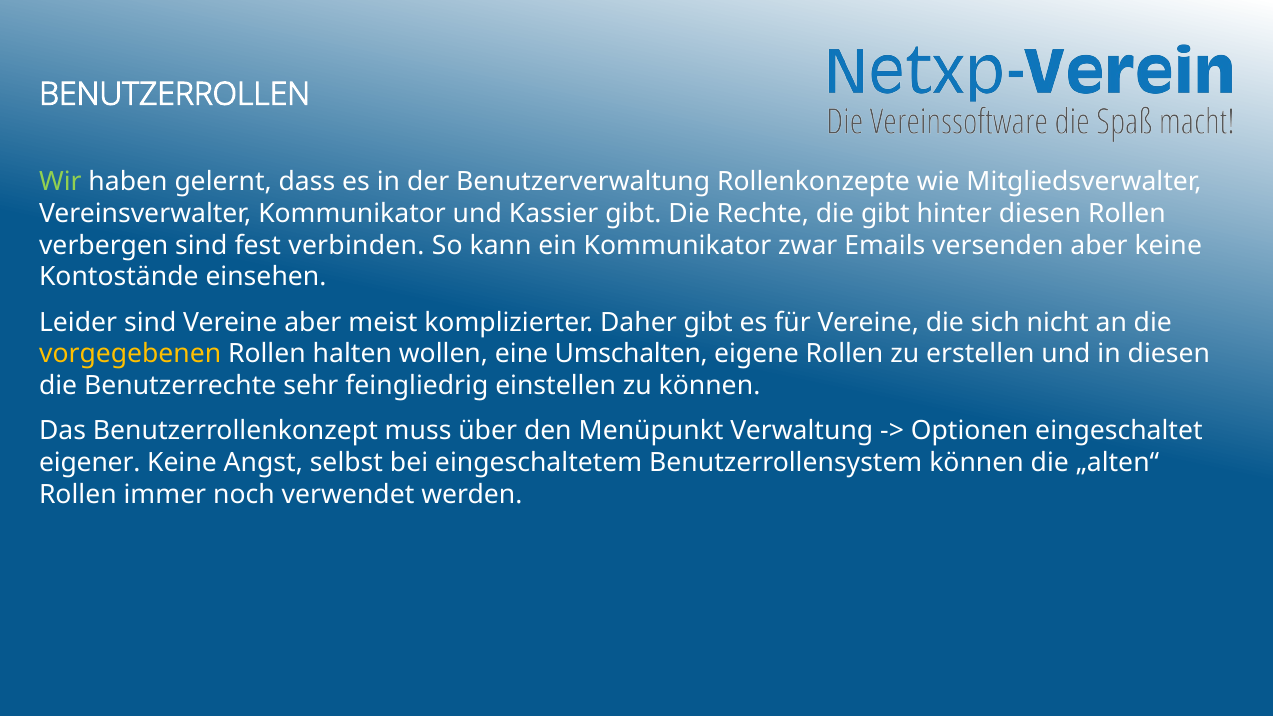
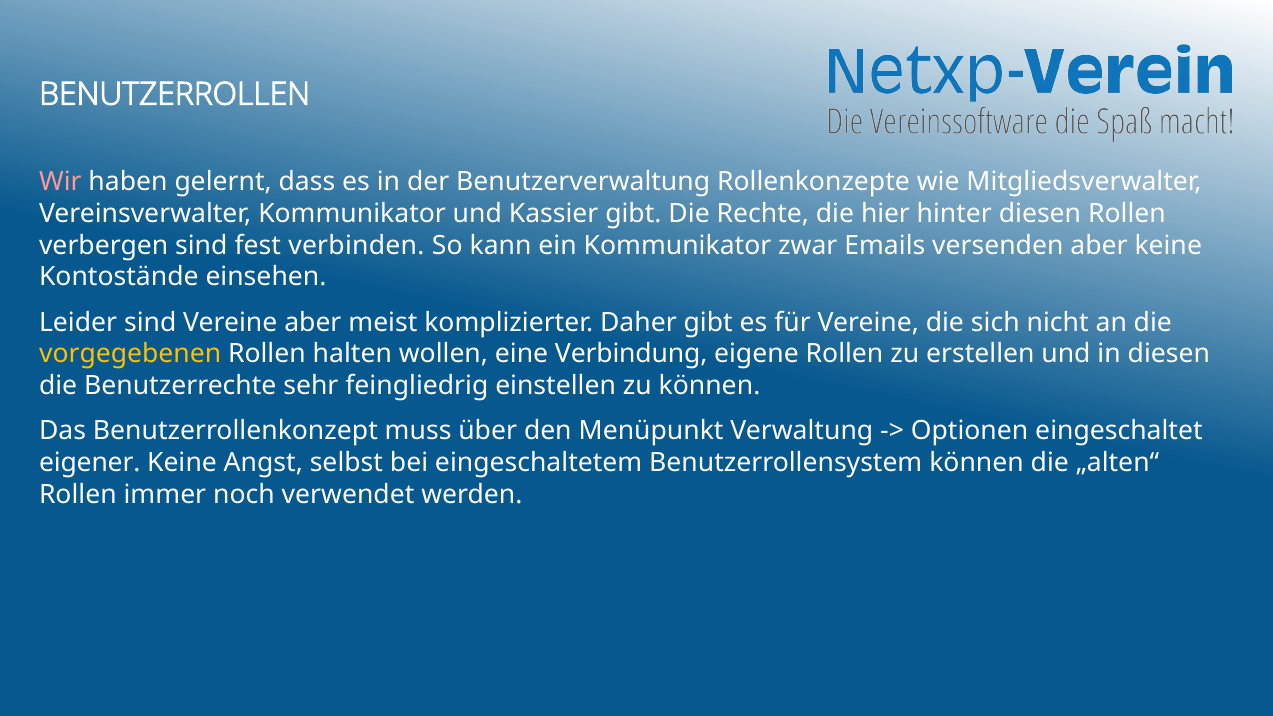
Wir colour: light green -> pink
die gibt: gibt -> hier
Umschalten: Umschalten -> Verbindung
